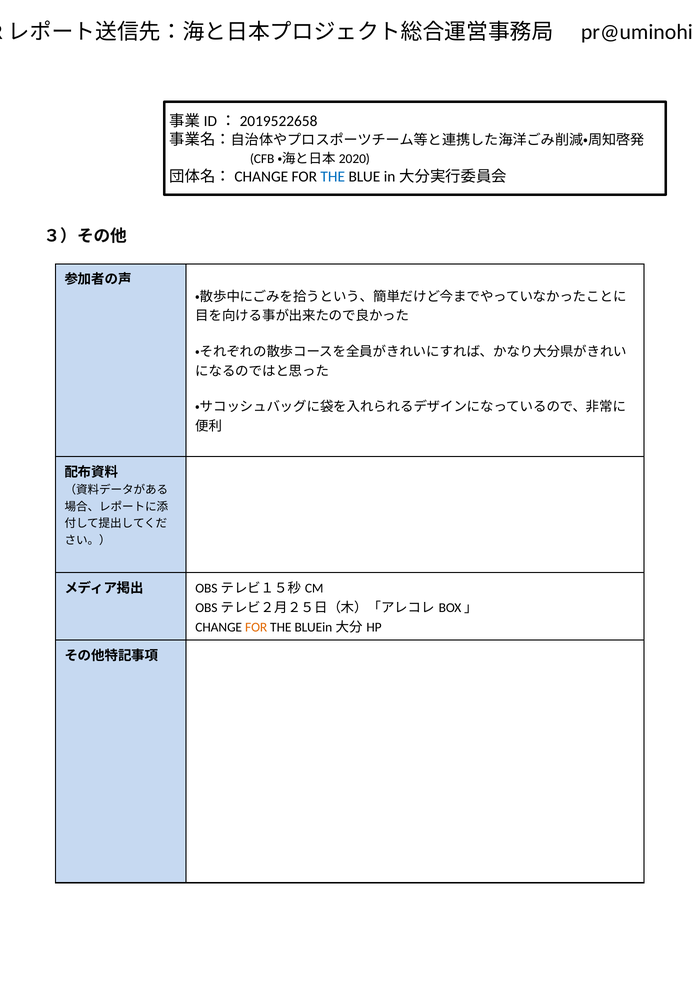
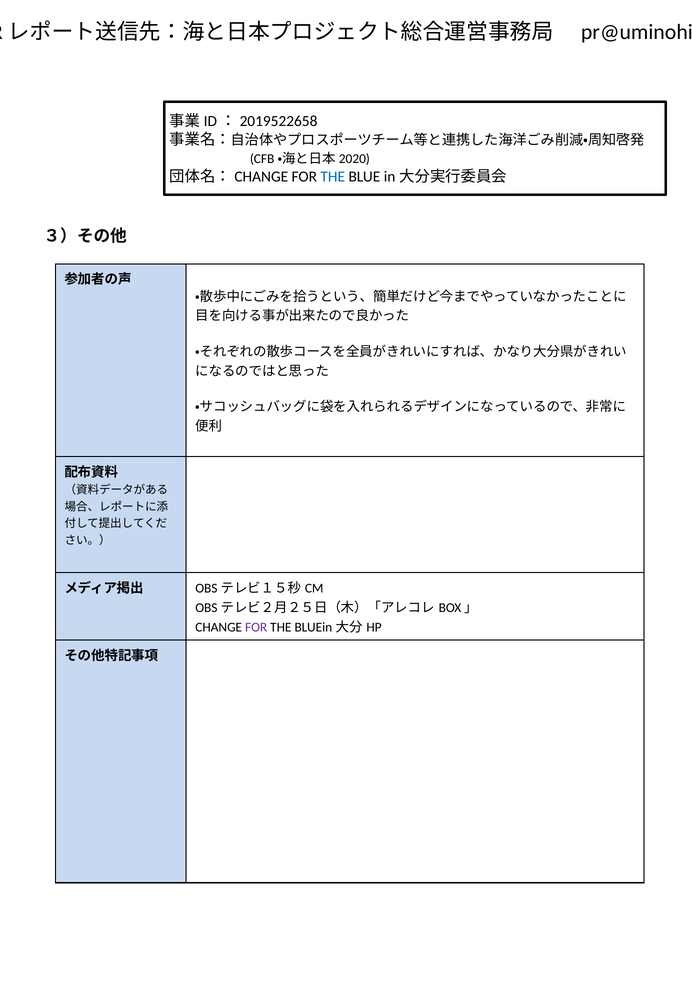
FOR at (256, 627) colour: orange -> purple
